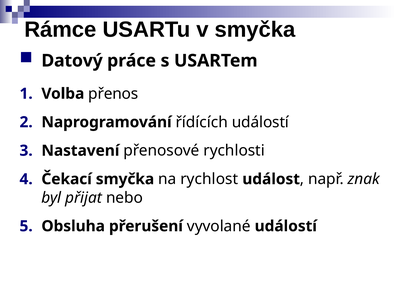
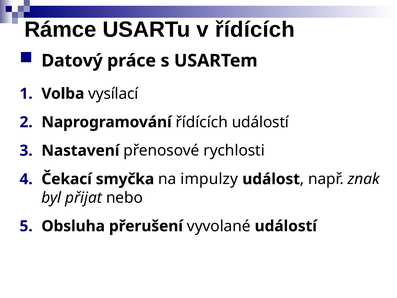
v smyčka: smyčka -> řídících
přenos: přenos -> vysílací
rychlost: rychlost -> impulzy
